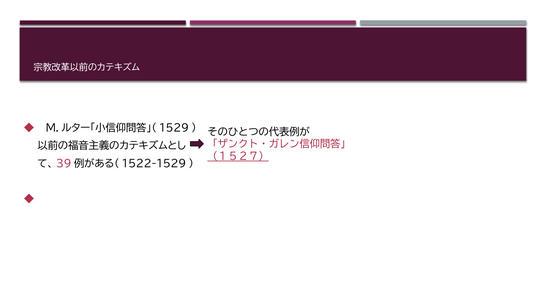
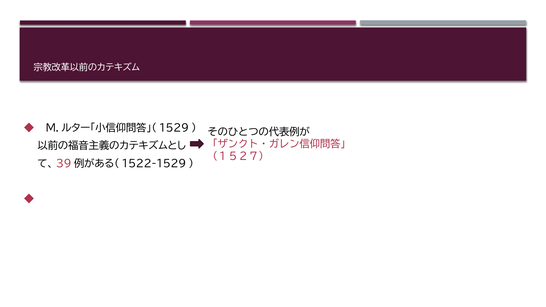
（１５２７） underline: present -> none
